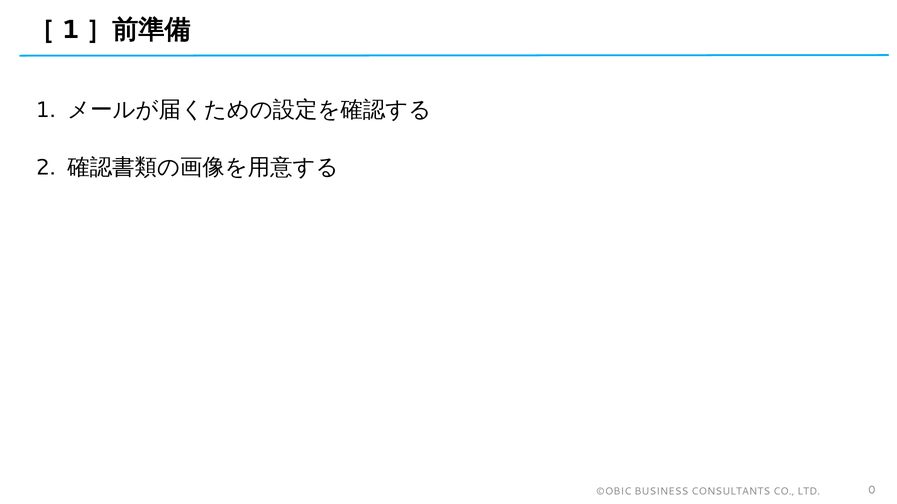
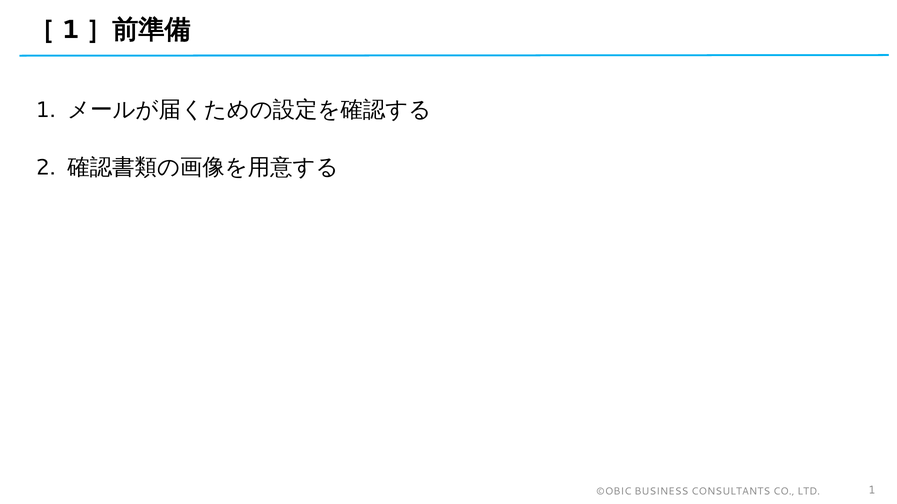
LTD 0: 0 -> 1
